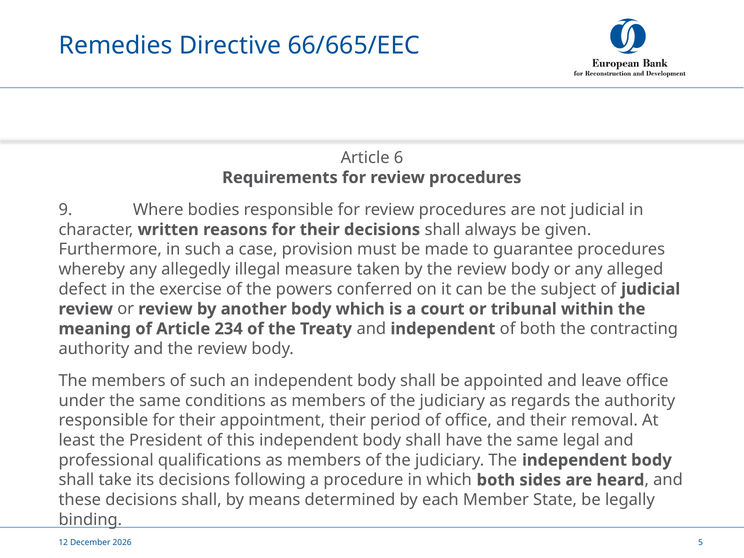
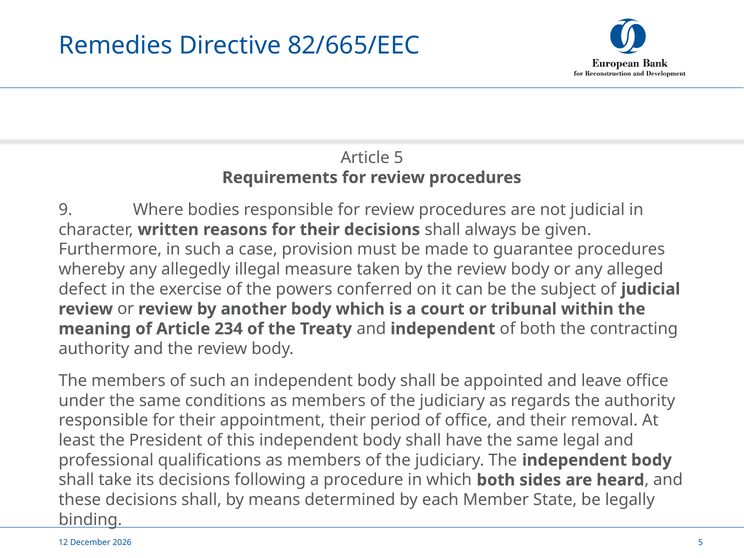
66/665/EEC: 66/665/EEC -> 82/665/EEC
Article 6: 6 -> 5
